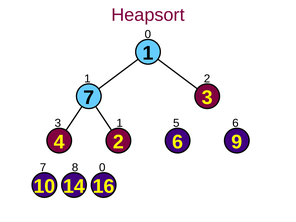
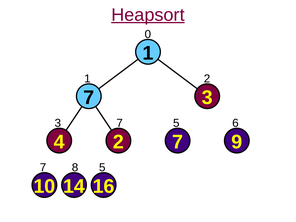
Heapsort underline: none -> present
3 1: 1 -> 7
2 6: 6 -> 7
8 0: 0 -> 5
